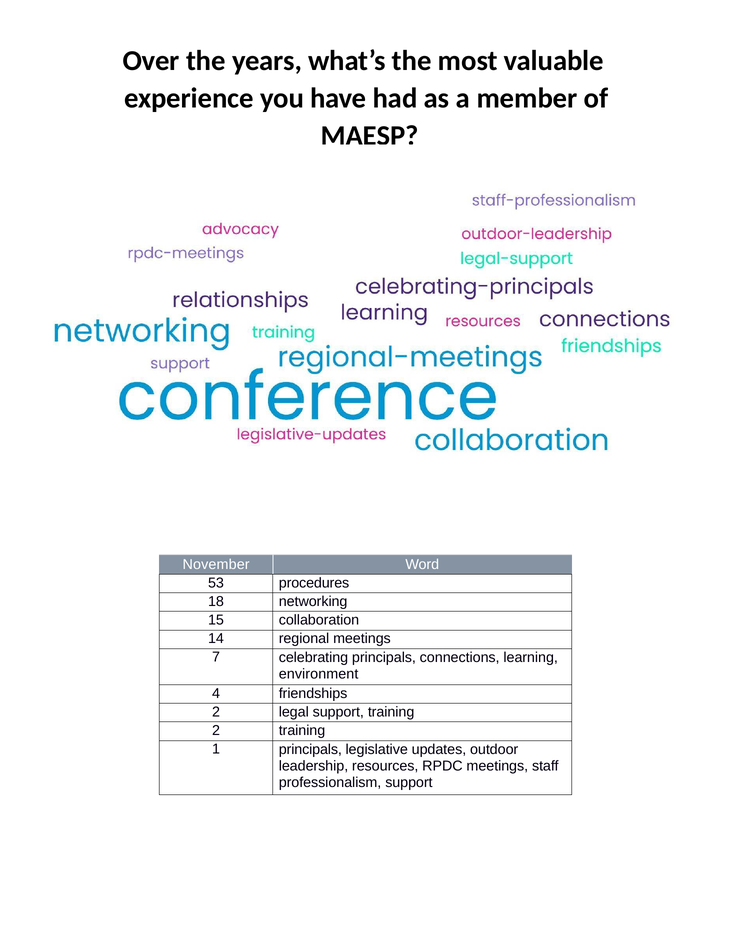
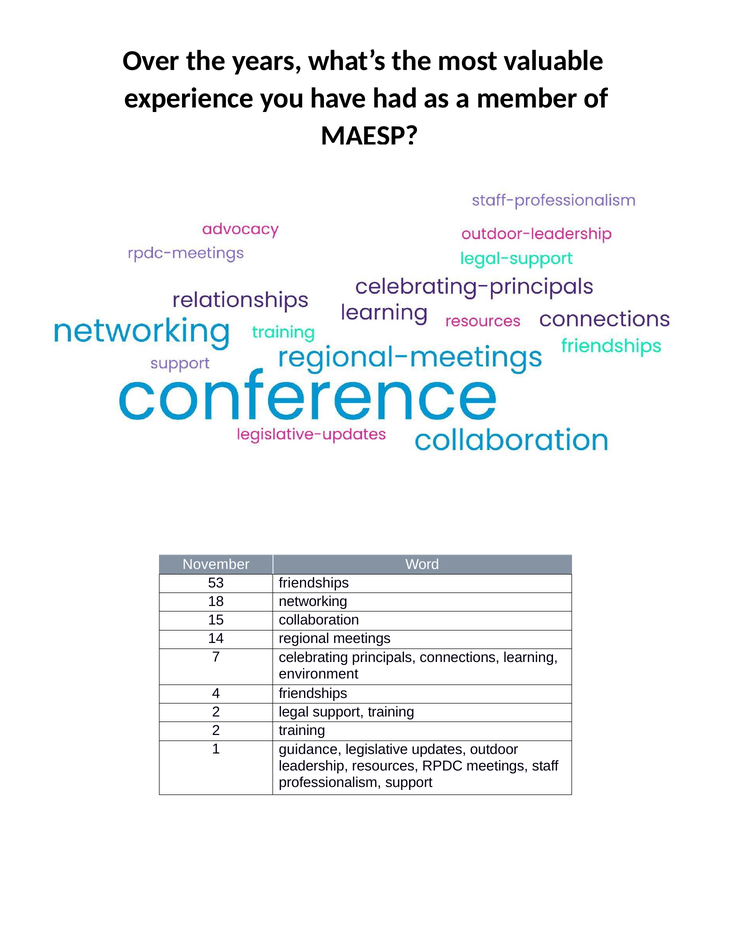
53 procedures: procedures -> friendships
1 principals: principals -> guidance
